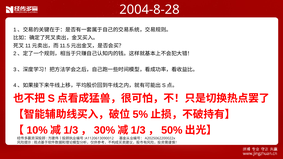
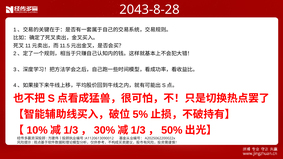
2004-8-28: 2004-8-28 -> 2043-8-28
